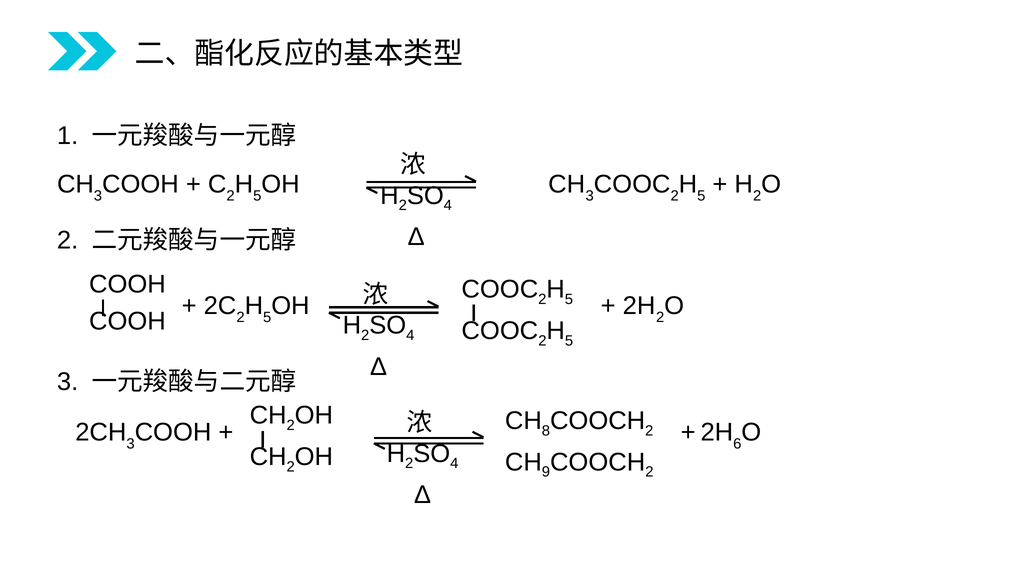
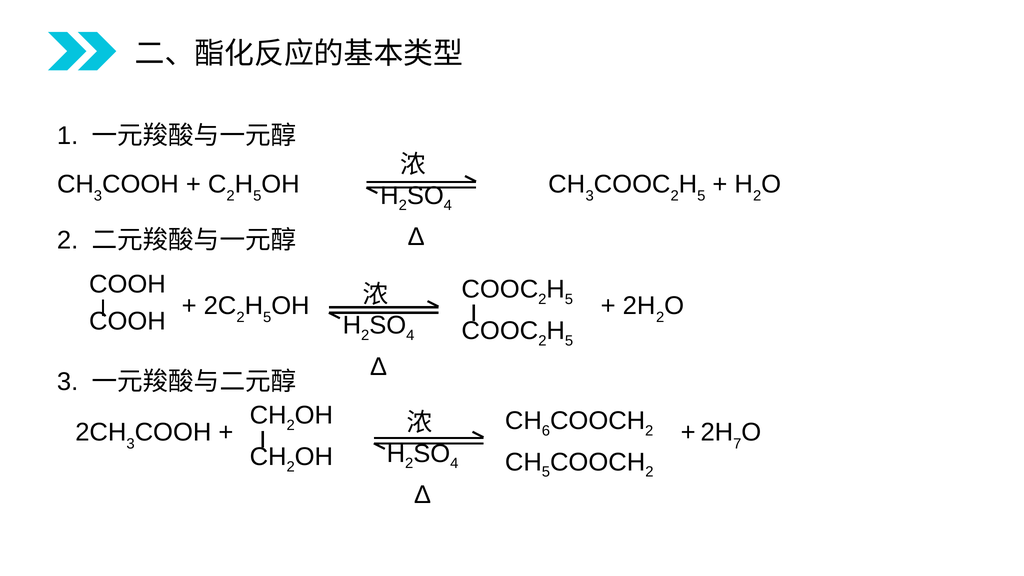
8: 8 -> 6
6: 6 -> 7
9 at (546, 472): 9 -> 5
